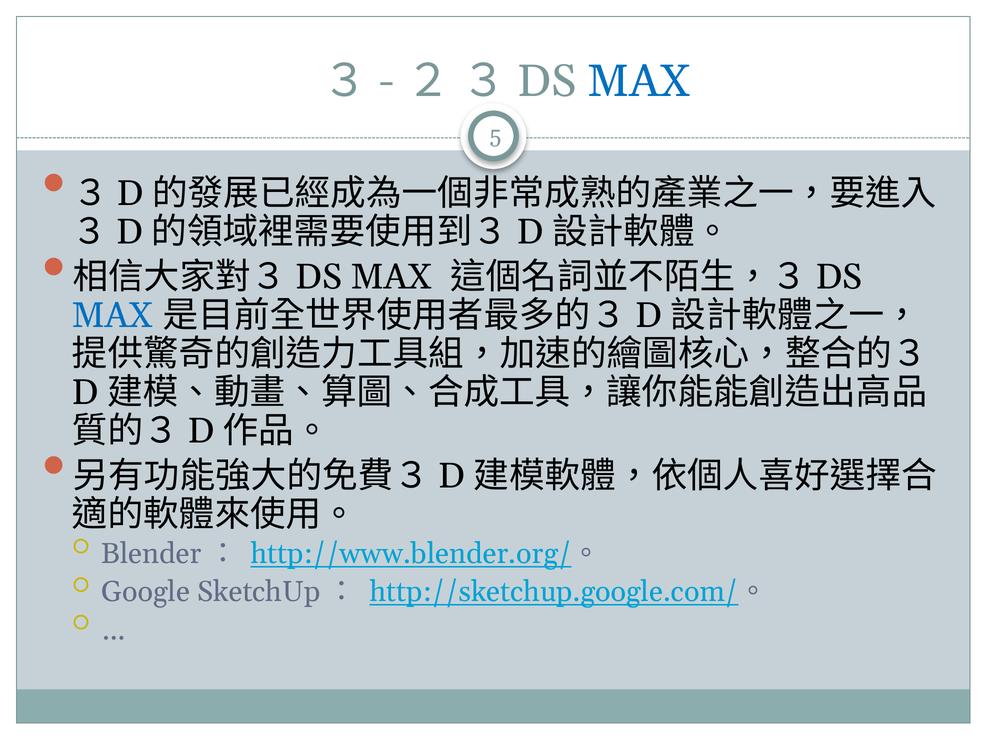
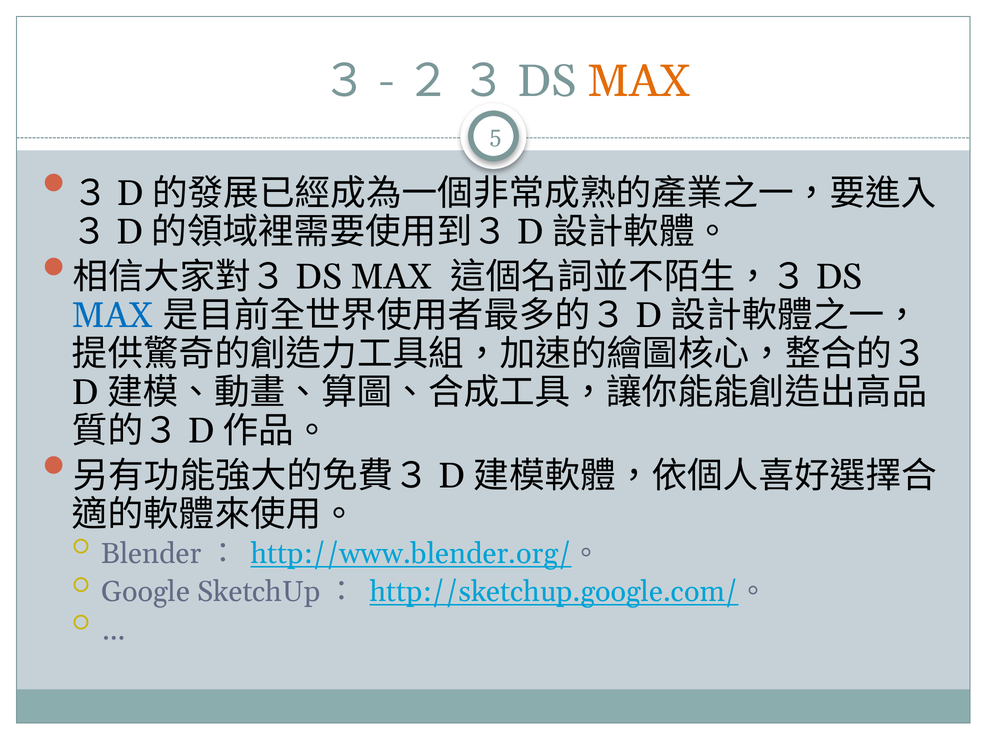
MAX at (640, 81) colour: blue -> orange
